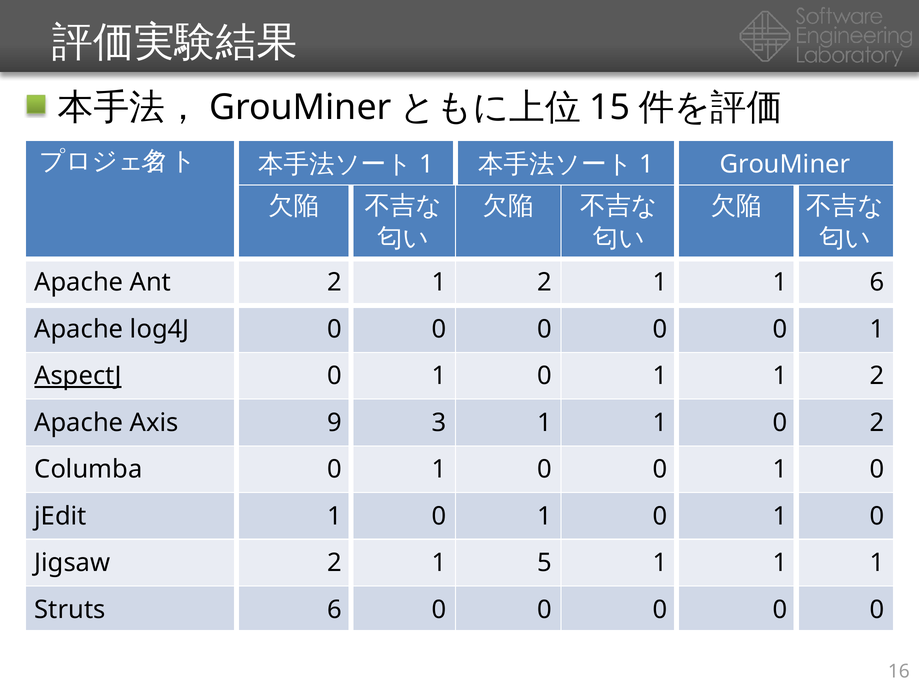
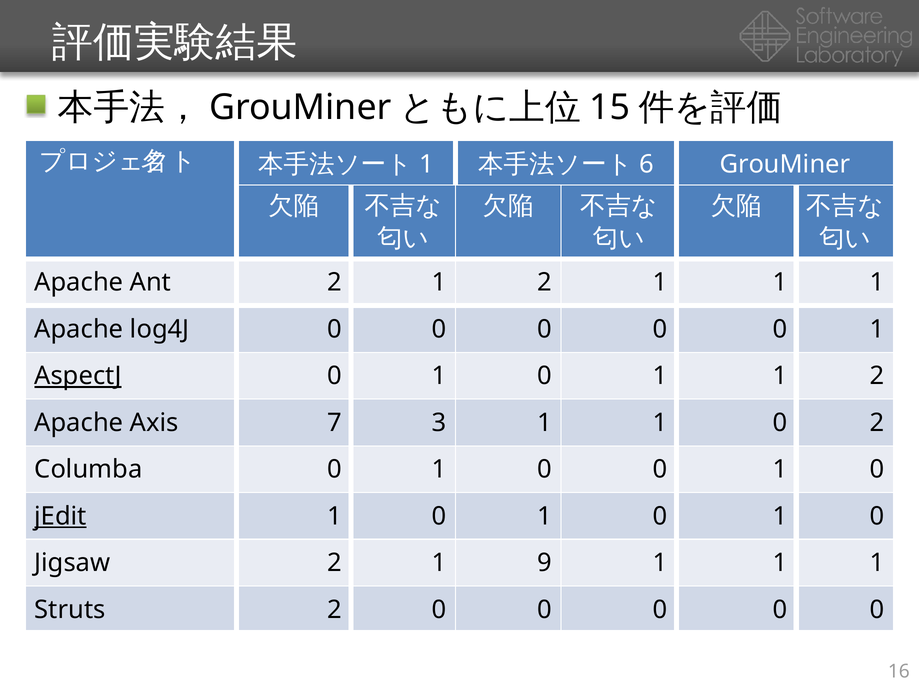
1 at (647, 164): 1 -> 6
2 1 1 6: 6 -> 1
9: 9 -> 7
jEdit underline: none -> present
5: 5 -> 9
Struts 6: 6 -> 2
